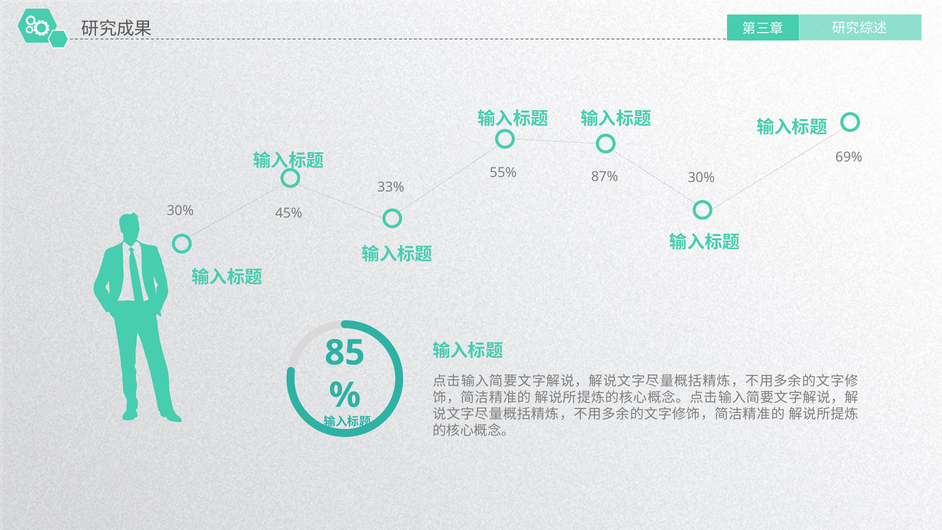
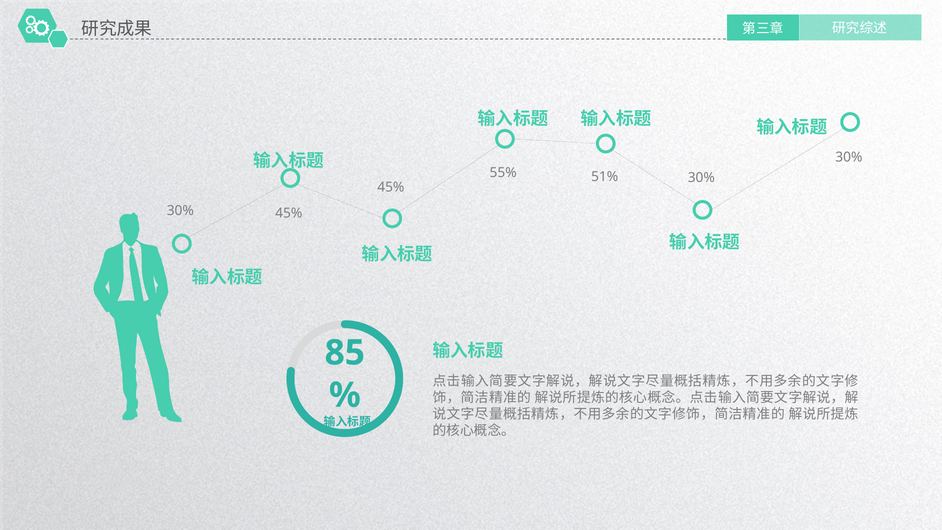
69% at (849, 157): 69% -> 30%
87%: 87% -> 51%
33% at (391, 187): 33% -> 45%
